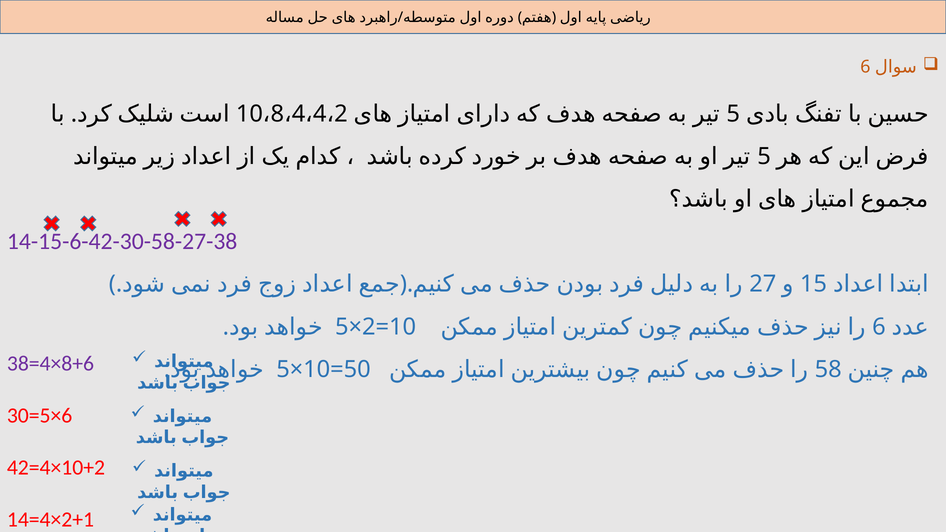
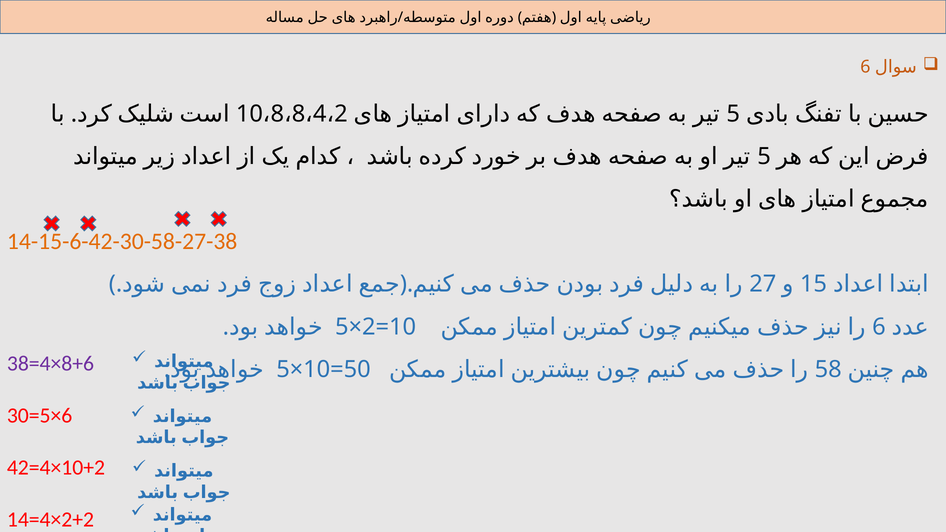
4 at (299, 114): 4 -> 8
14-15-6-42-30-58-27-38 colour: purple -> orange
14=4×2+1: 14=4×2+1 -> 14=4×2+2
